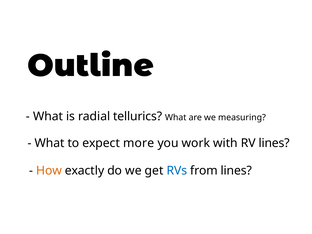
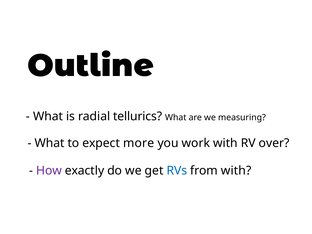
RV lines: lines -> over
How colour: orange -> purple
from lines: lines -> with
